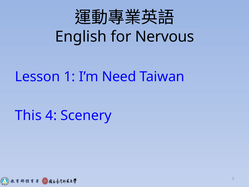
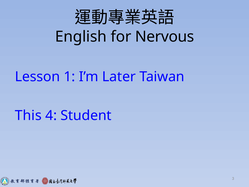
Need: Need -> Later
Scenery: Scenery -> Student
